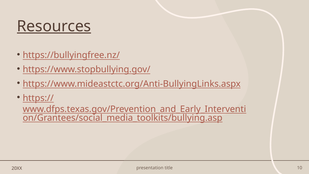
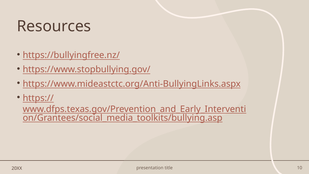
Resources underline: present -> none
